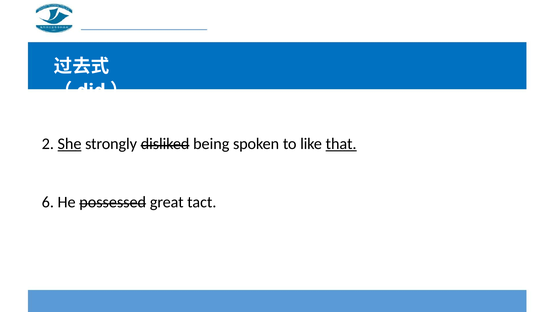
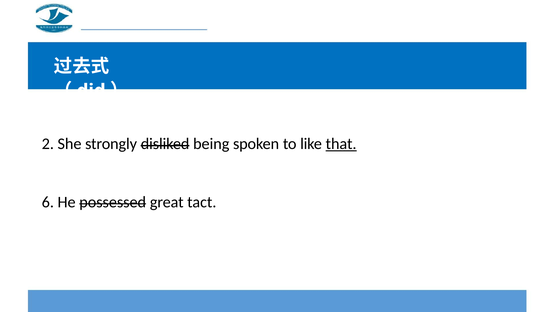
She underline: present -> none
